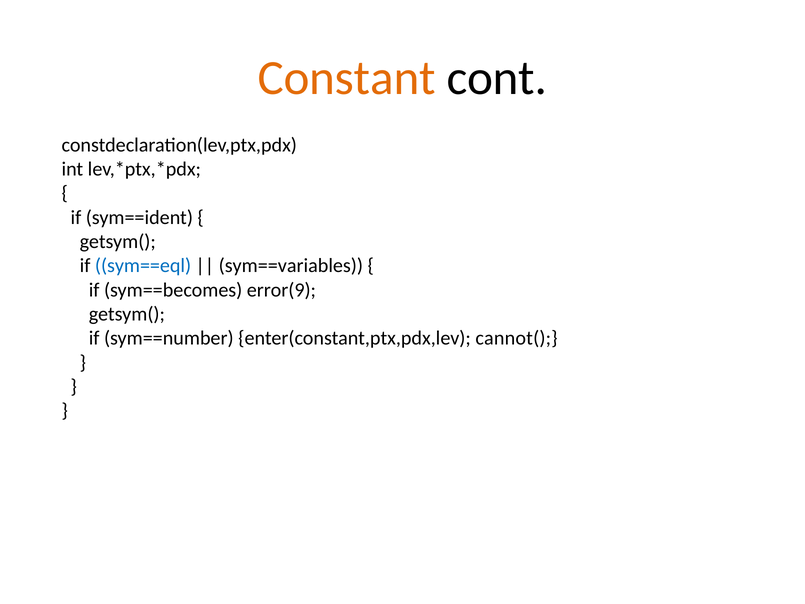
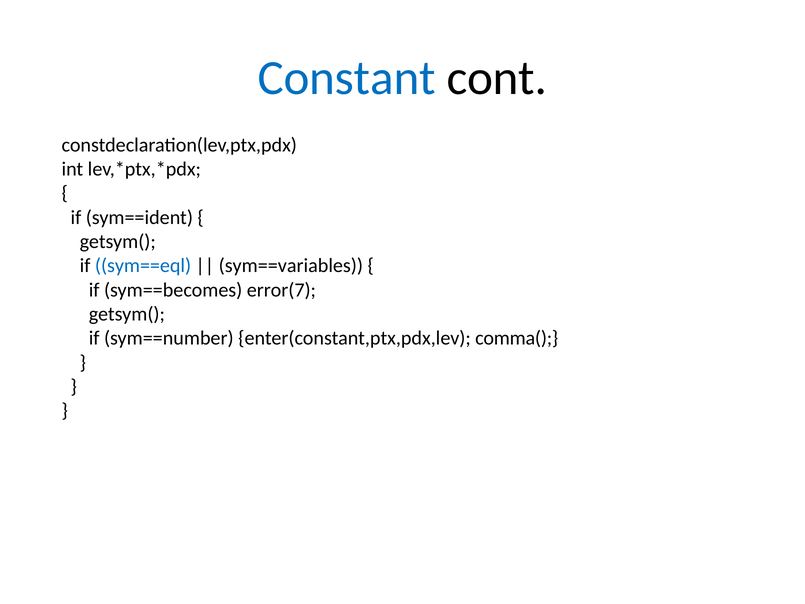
Constant colour: orange -> blue
error(9: error(9 -> error(7
cannot(: cannot( -> comma(
